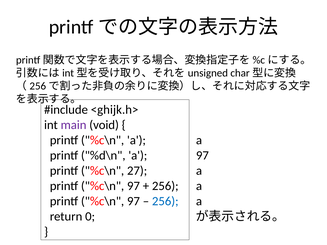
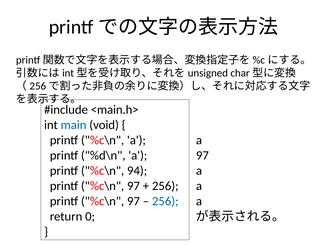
<ghijk.h>: <ghijk.h> -> <main.h>
main colour: purple -> blue
27: 27 -> 94
